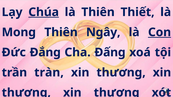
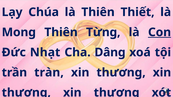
Chúa underline: present -> none
Ngây: Ngây -> Từng
Đắng: Đắng -> Nhạt
Đấng: Đấng -> Dâng
